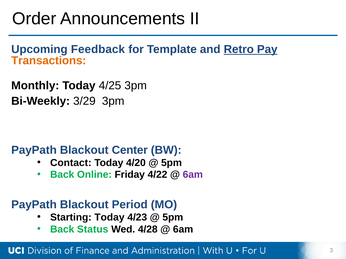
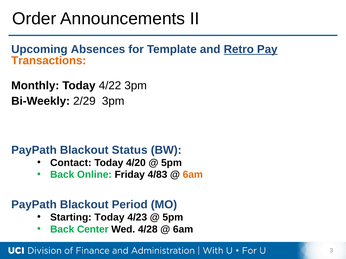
Feedback: Feedback -> Absences
4/25: 4/25 -> 4/22
3/29: 3/29 -> 2/29
Center: Center -> Status
4/22: 4/22 -> 4/83
6am at (193, 175) colour: purple -> orange
Status: Status -> Center
